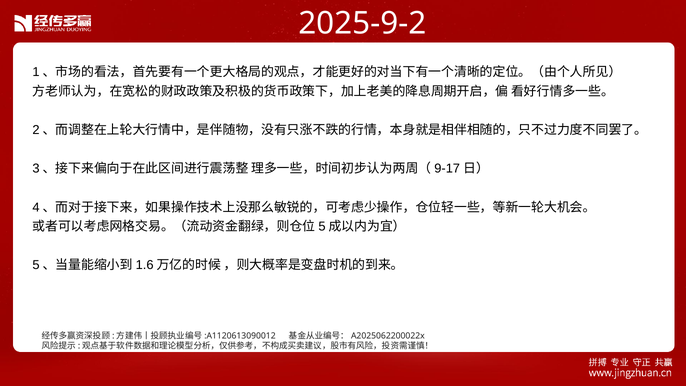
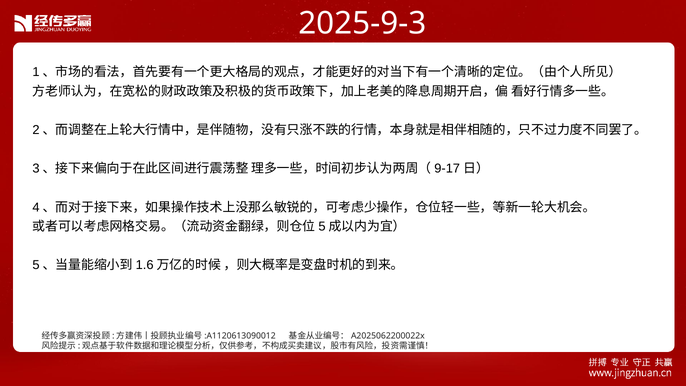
2025-9-2: 2025-9-2 -> 2025-9-3
